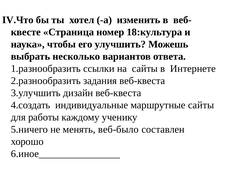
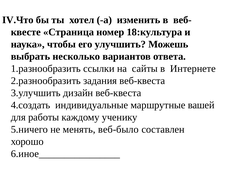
маршрутные сайты: сайты -> вашей
